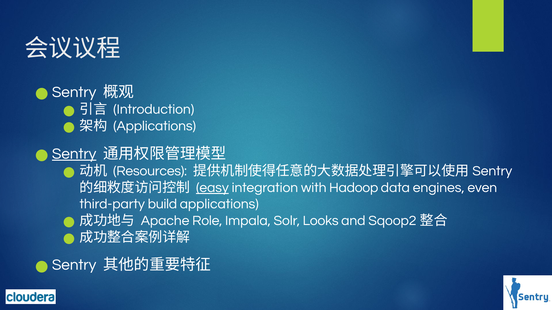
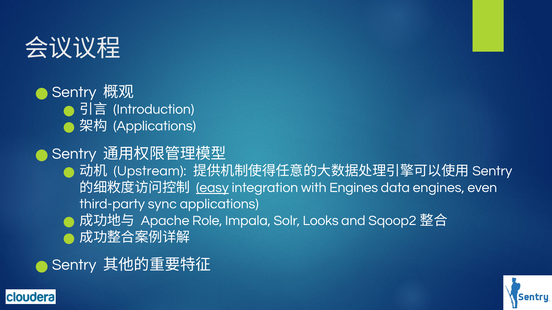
Sentry at (74, 154) underline: present -> none
Resources: Resources -> Upstream
with Hadoop: Hadoop -> Engines
build: build -> sync
